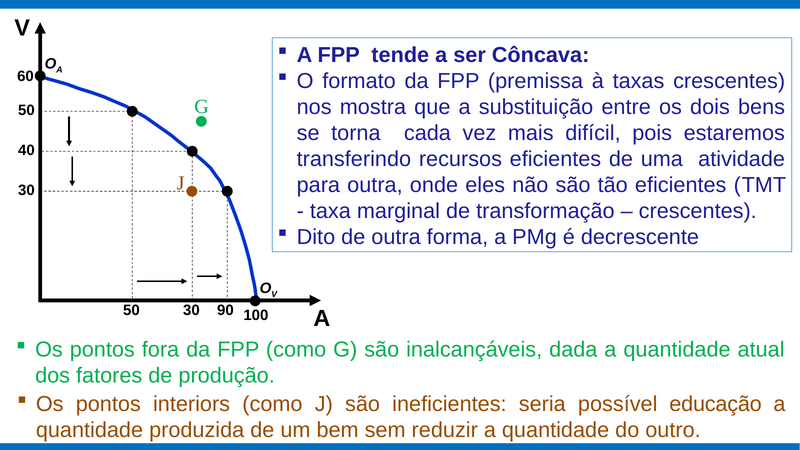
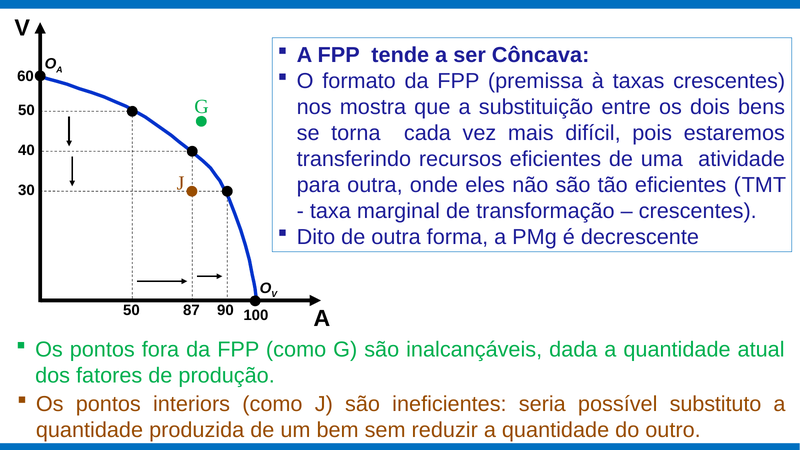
50 30: 30 -> 87
educação: educação -> substituto
